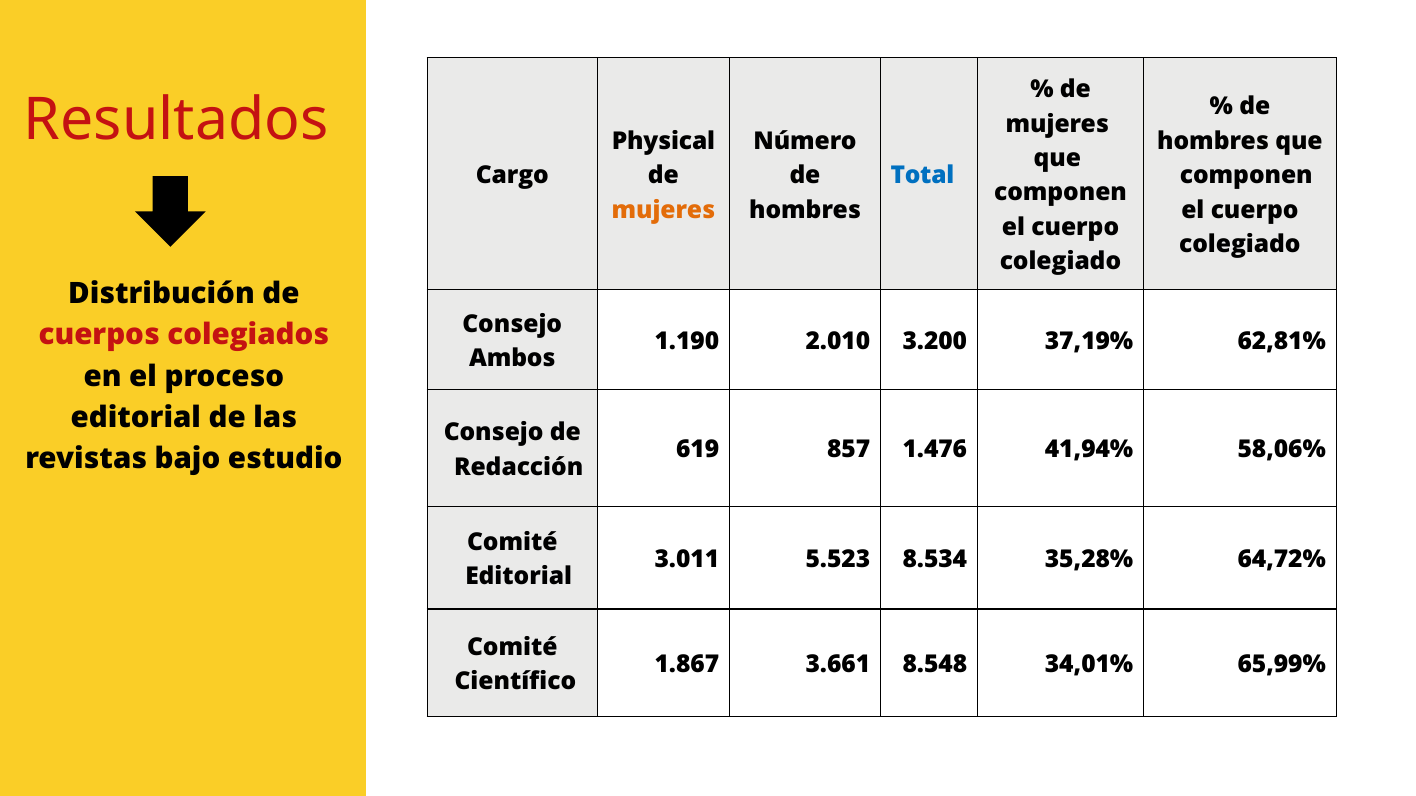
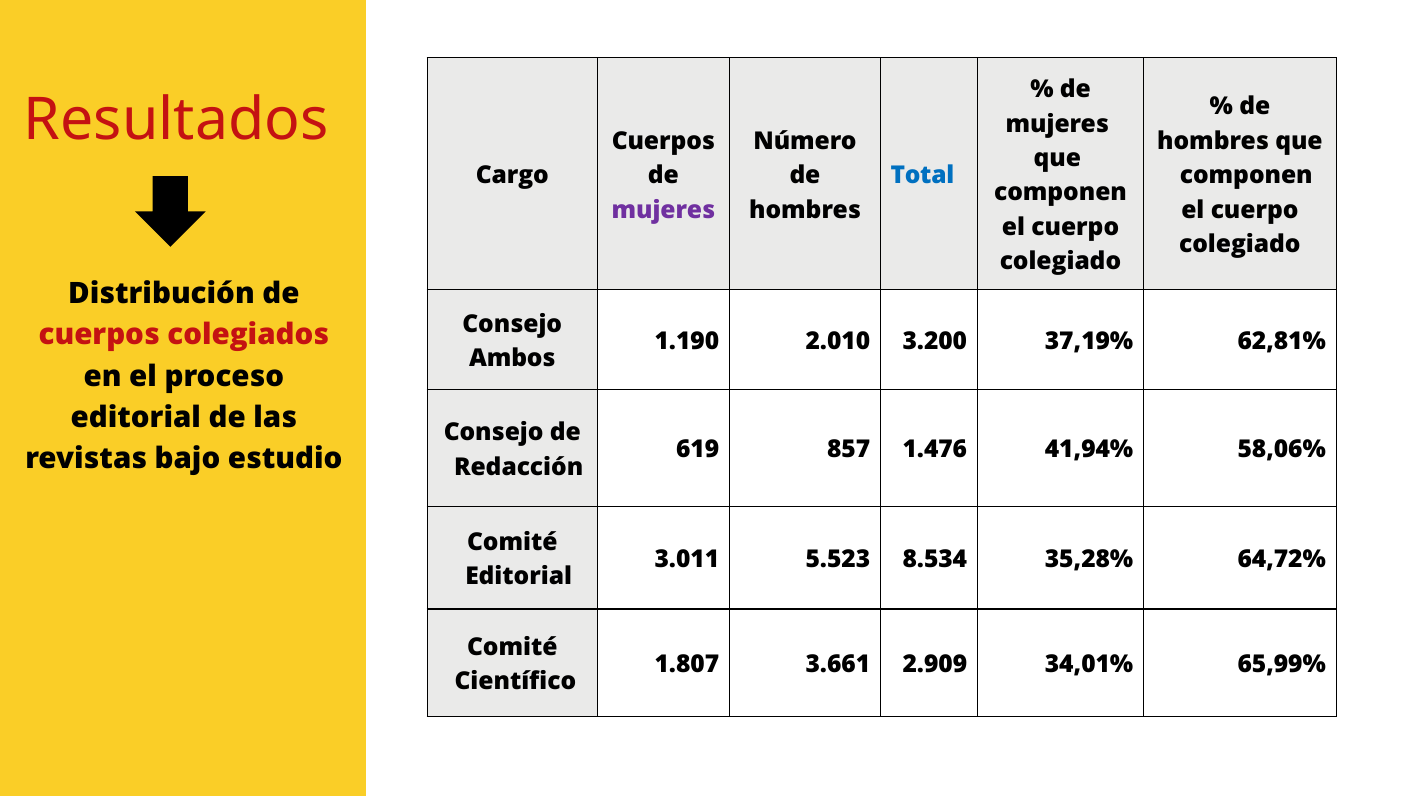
Physical at (663, 141): Physical -> Cuerpos
mujeres at (663, 210) colour: orange -> purple
1.867: 1.867 -> 1.807
8.548: 8.548 -> 2.909
